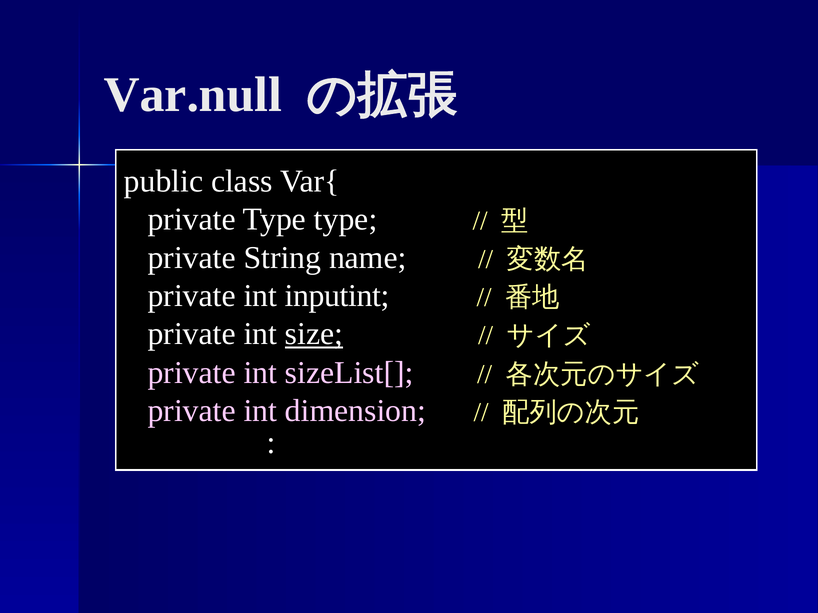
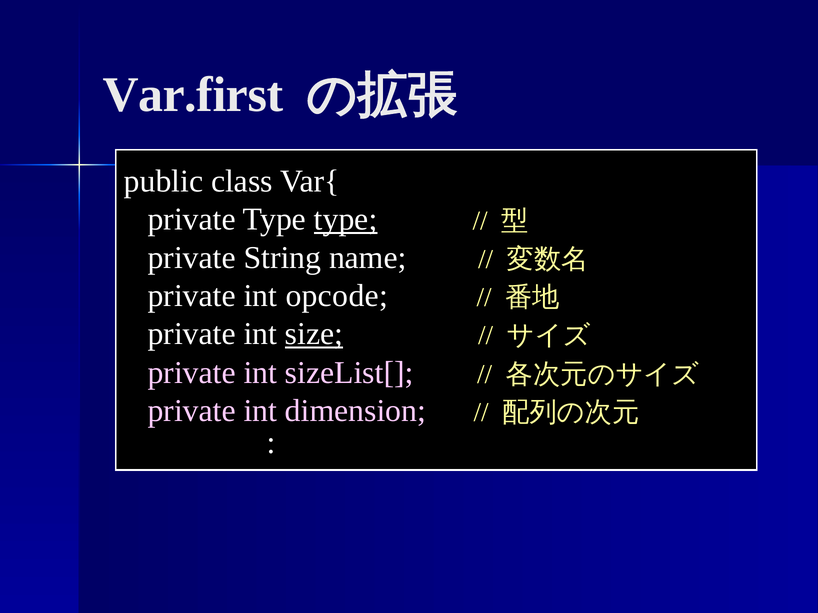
Var.null: Var.null -> Var.first
type at (346, 220) underline: none -> present
inputint: inputint -> opcode
